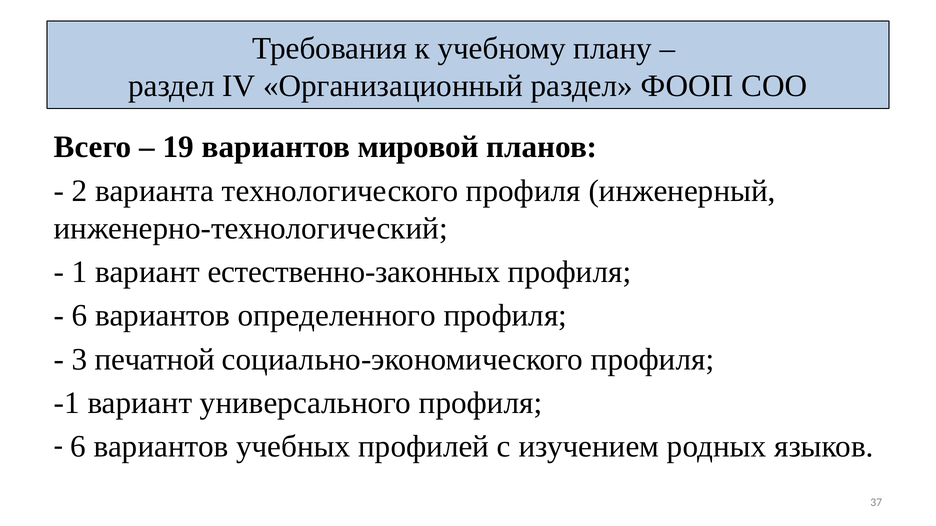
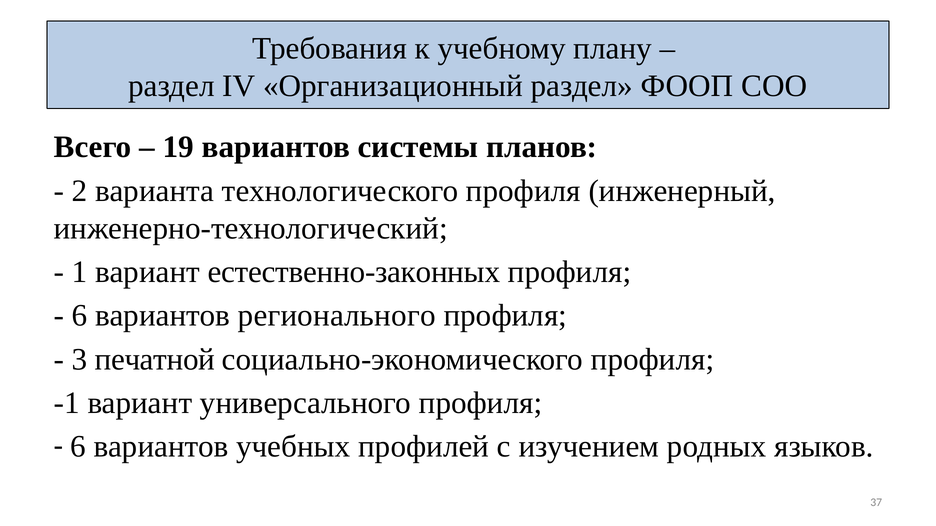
мировой: мировой -> системы
определенного: определенного -> регионального
